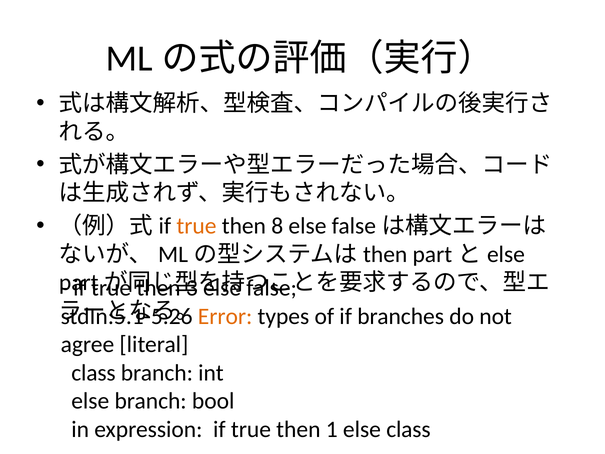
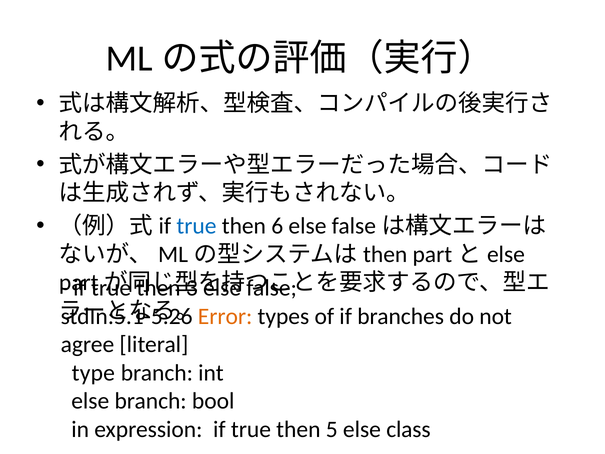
true at (196, 226) colour: orange -> blue
8: 8 -> 6
class at (94, 373): class -> type
1: 1 -> 5
